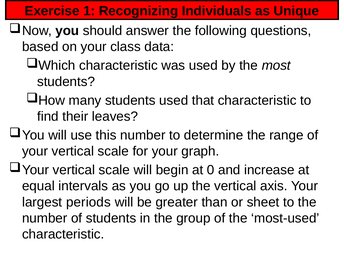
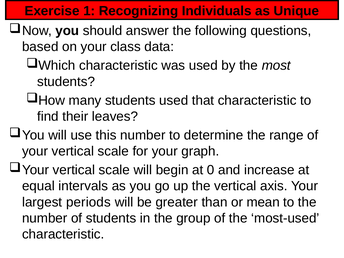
sheet: sheet -> mean
